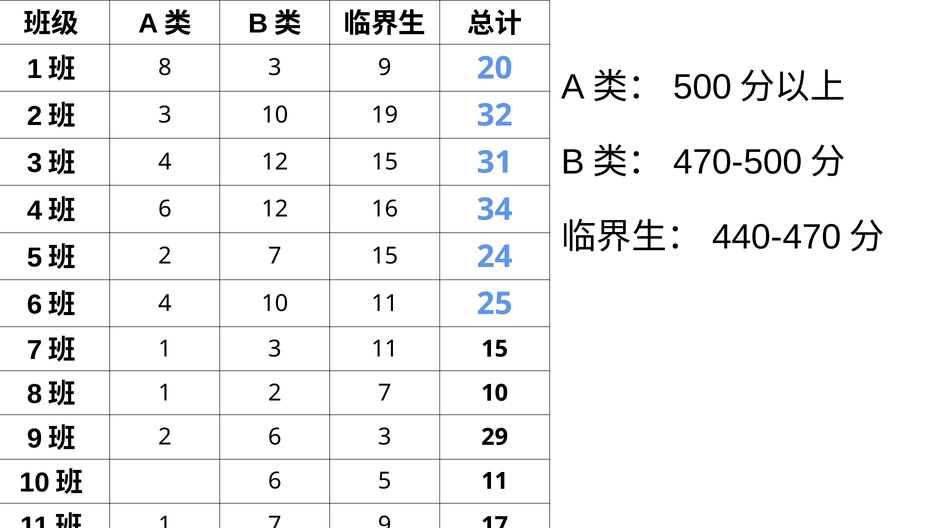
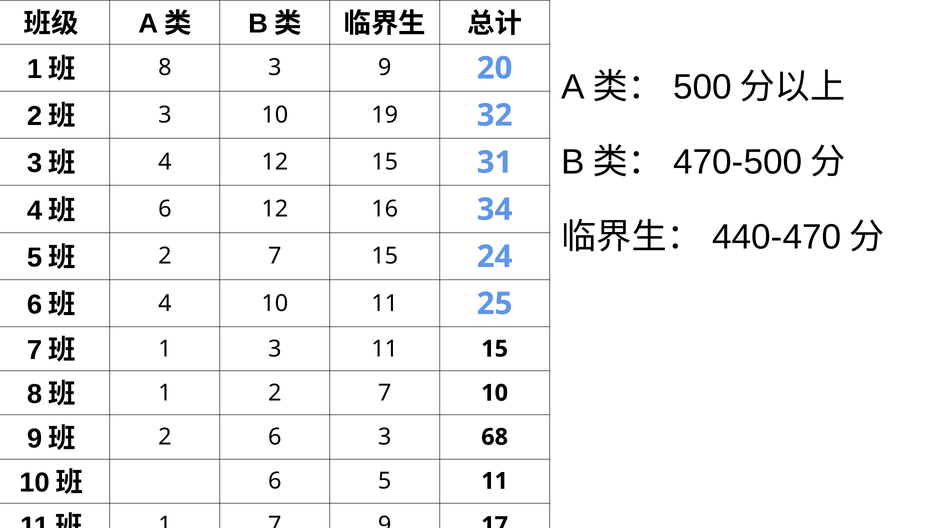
29: 29 -> 68
